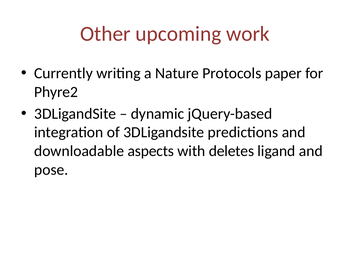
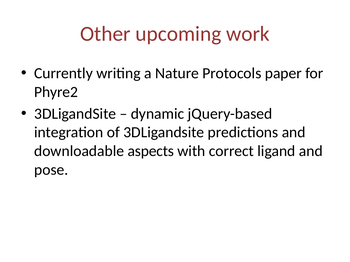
deletes: deletes -> correct
